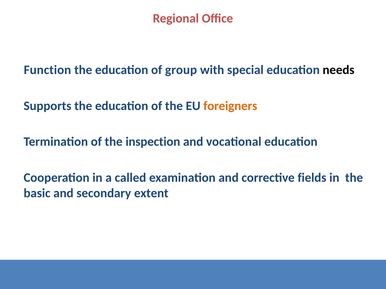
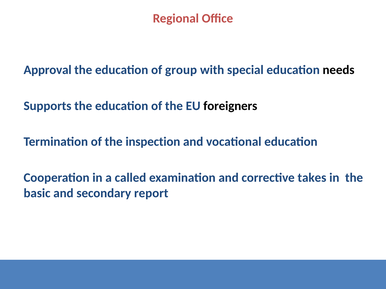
Function: Function -> Approval
foreigners colour: orange -> black
fields: fields -> takes
extent: extent -> report
